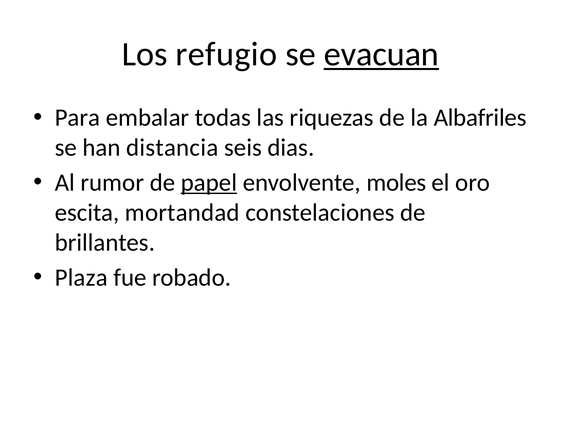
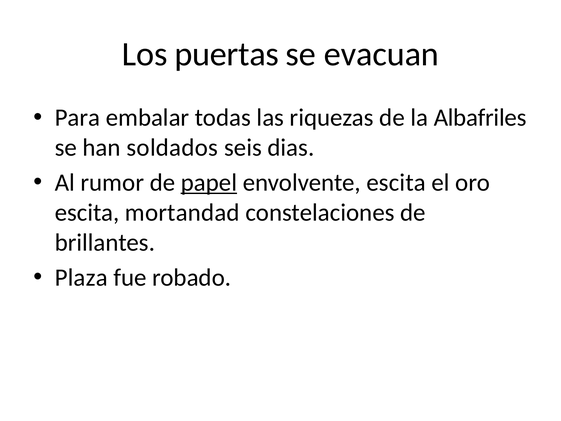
refugio: refugio -> рuеrtаs
evacuan underline: present -> none
distancia: distancia -> soldados
envolvente moles: moles -> escita
